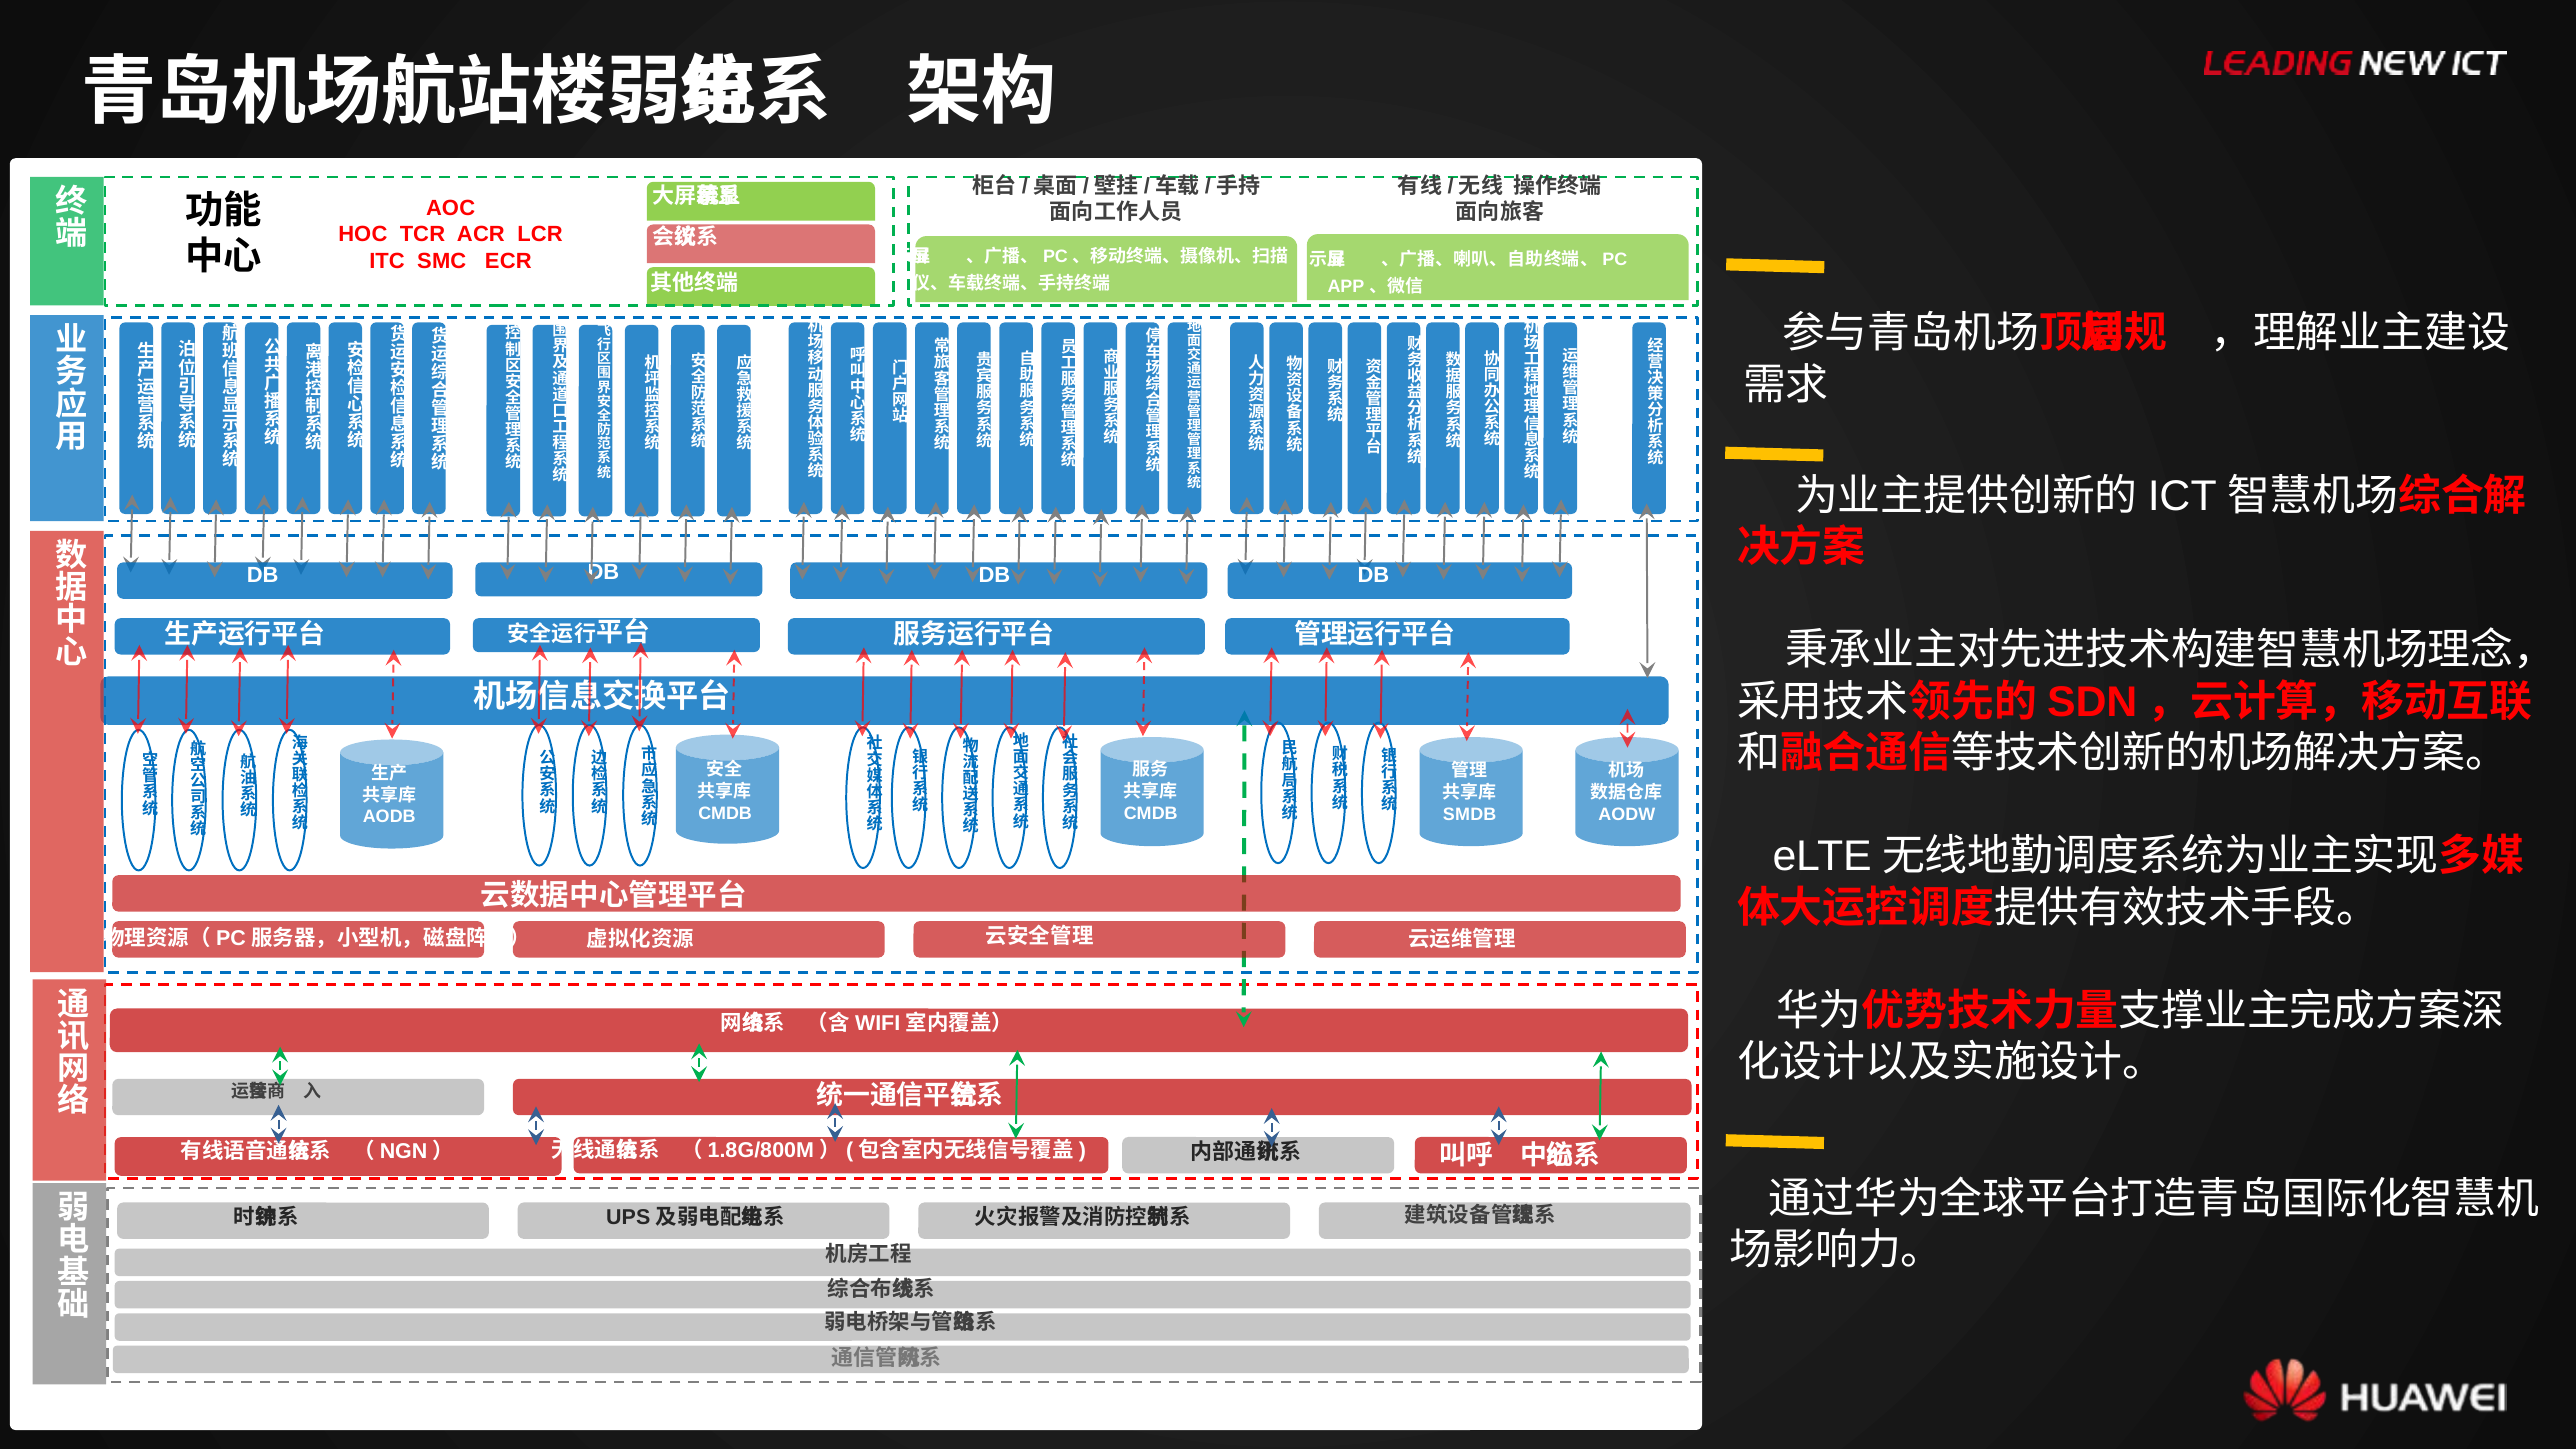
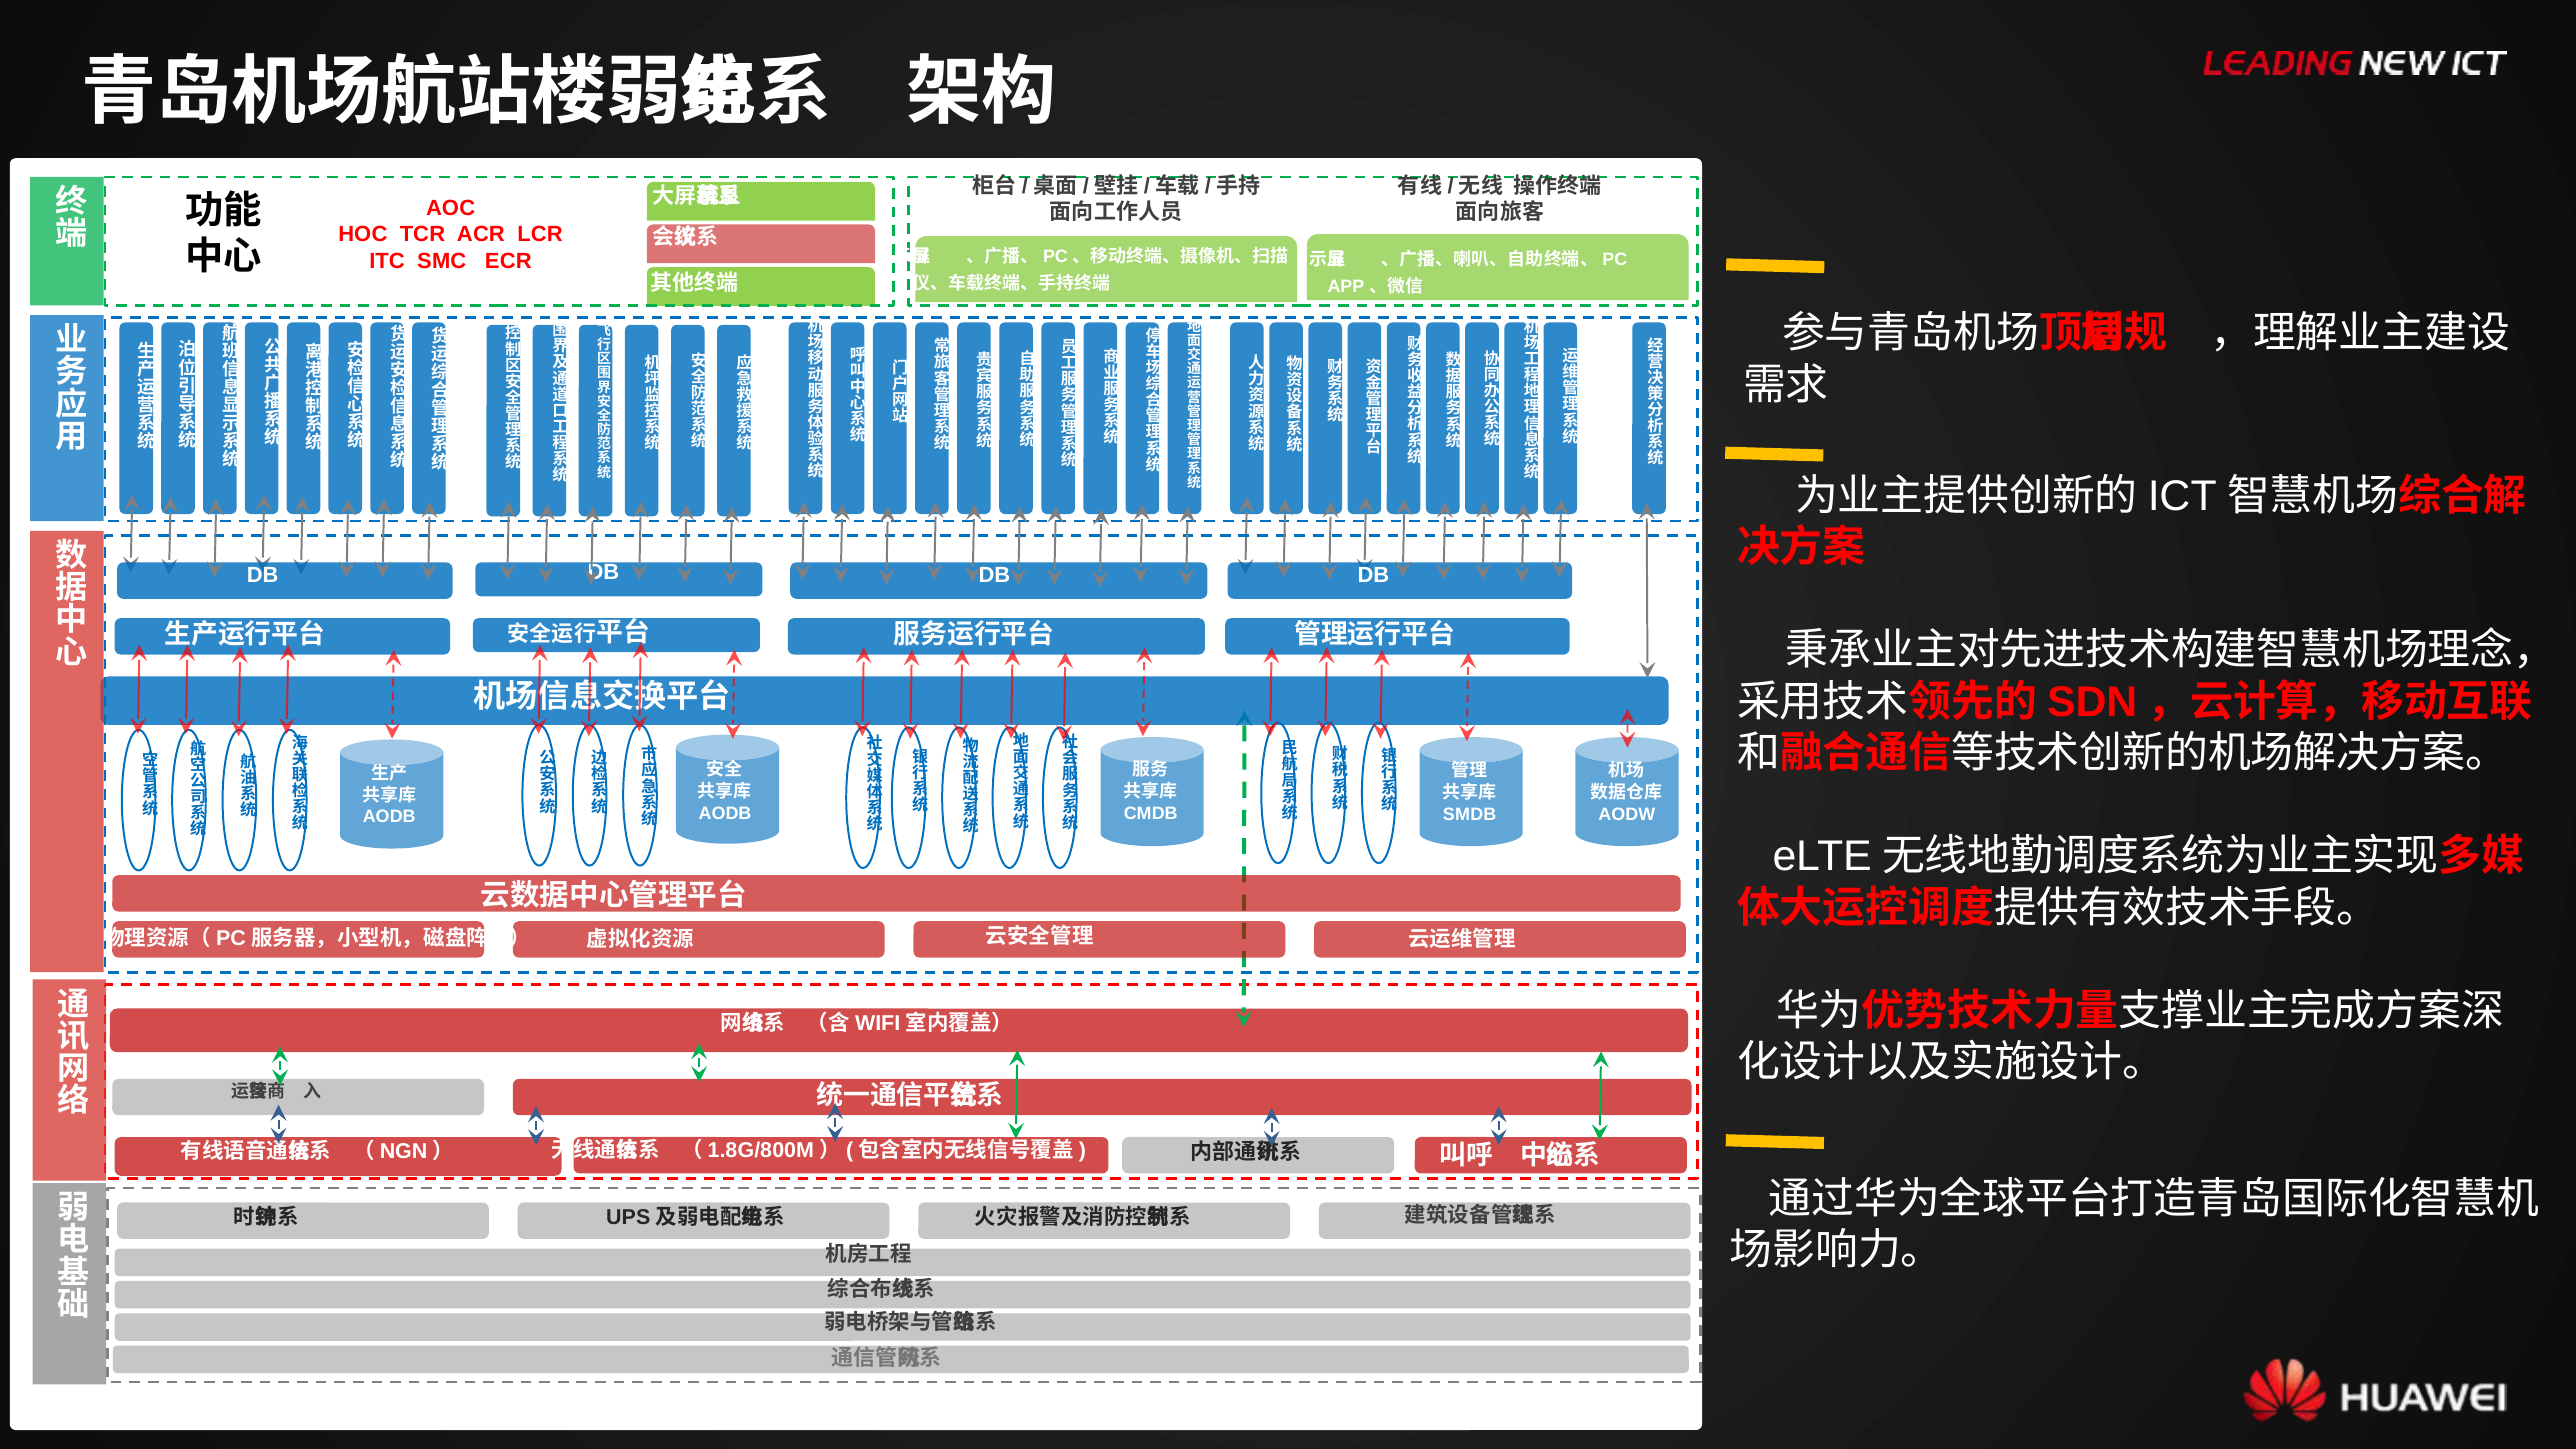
CMDB at (725, 813): CMDB -> AODB
